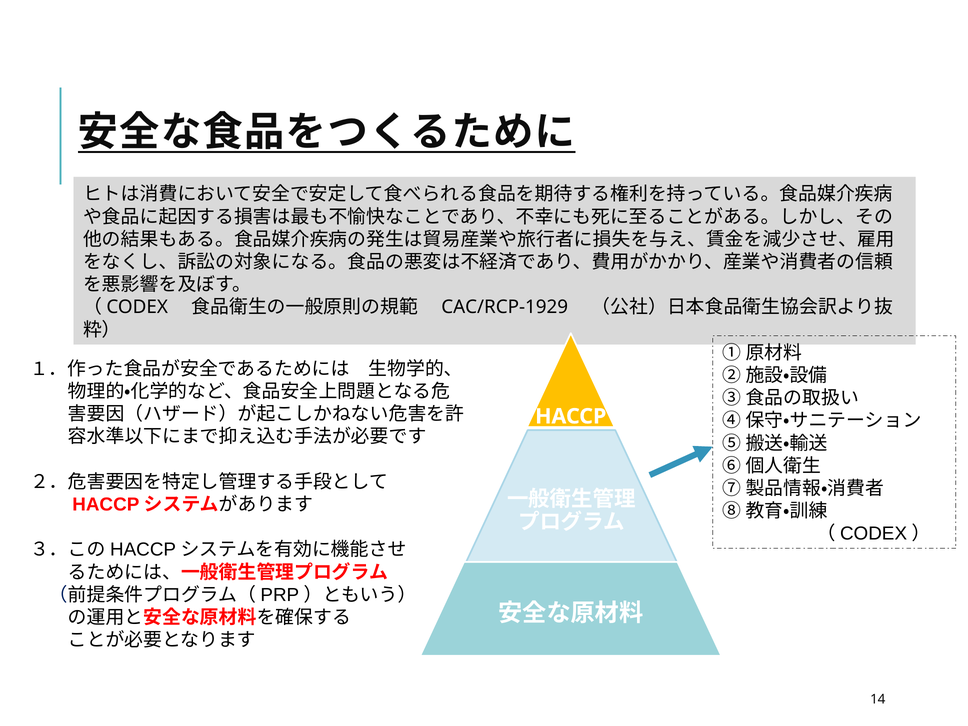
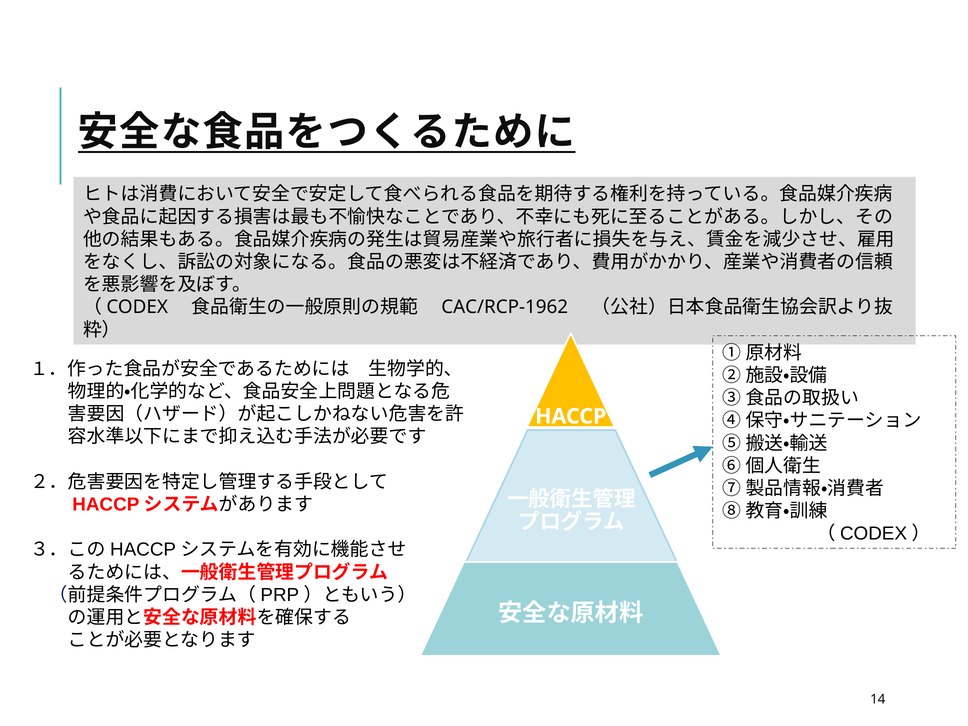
CAC/RCP-1929: CAC/RCP-1929 -> CAC/RCP-1962
